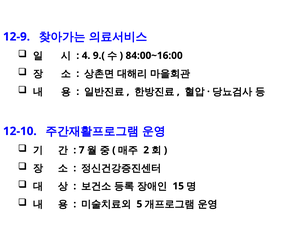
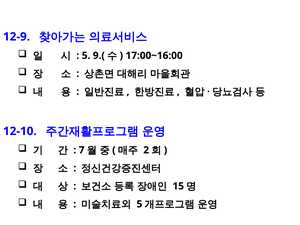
4 at (86, 56): 4 -> 5
84:00~16:00: 84:00~16:00 -> 17:00~16:00
